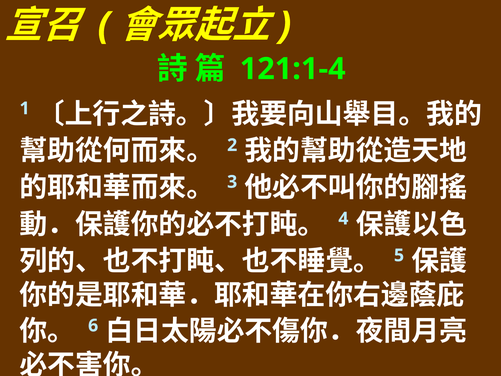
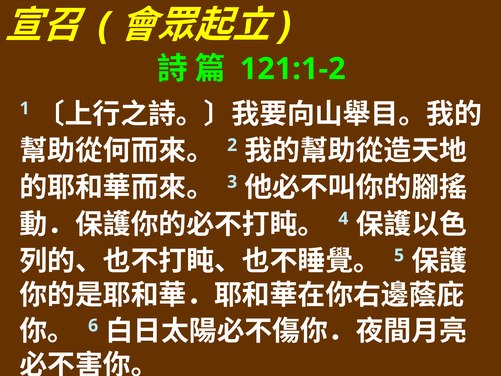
121:1-4: 121:1-4 -> 121:1-2
